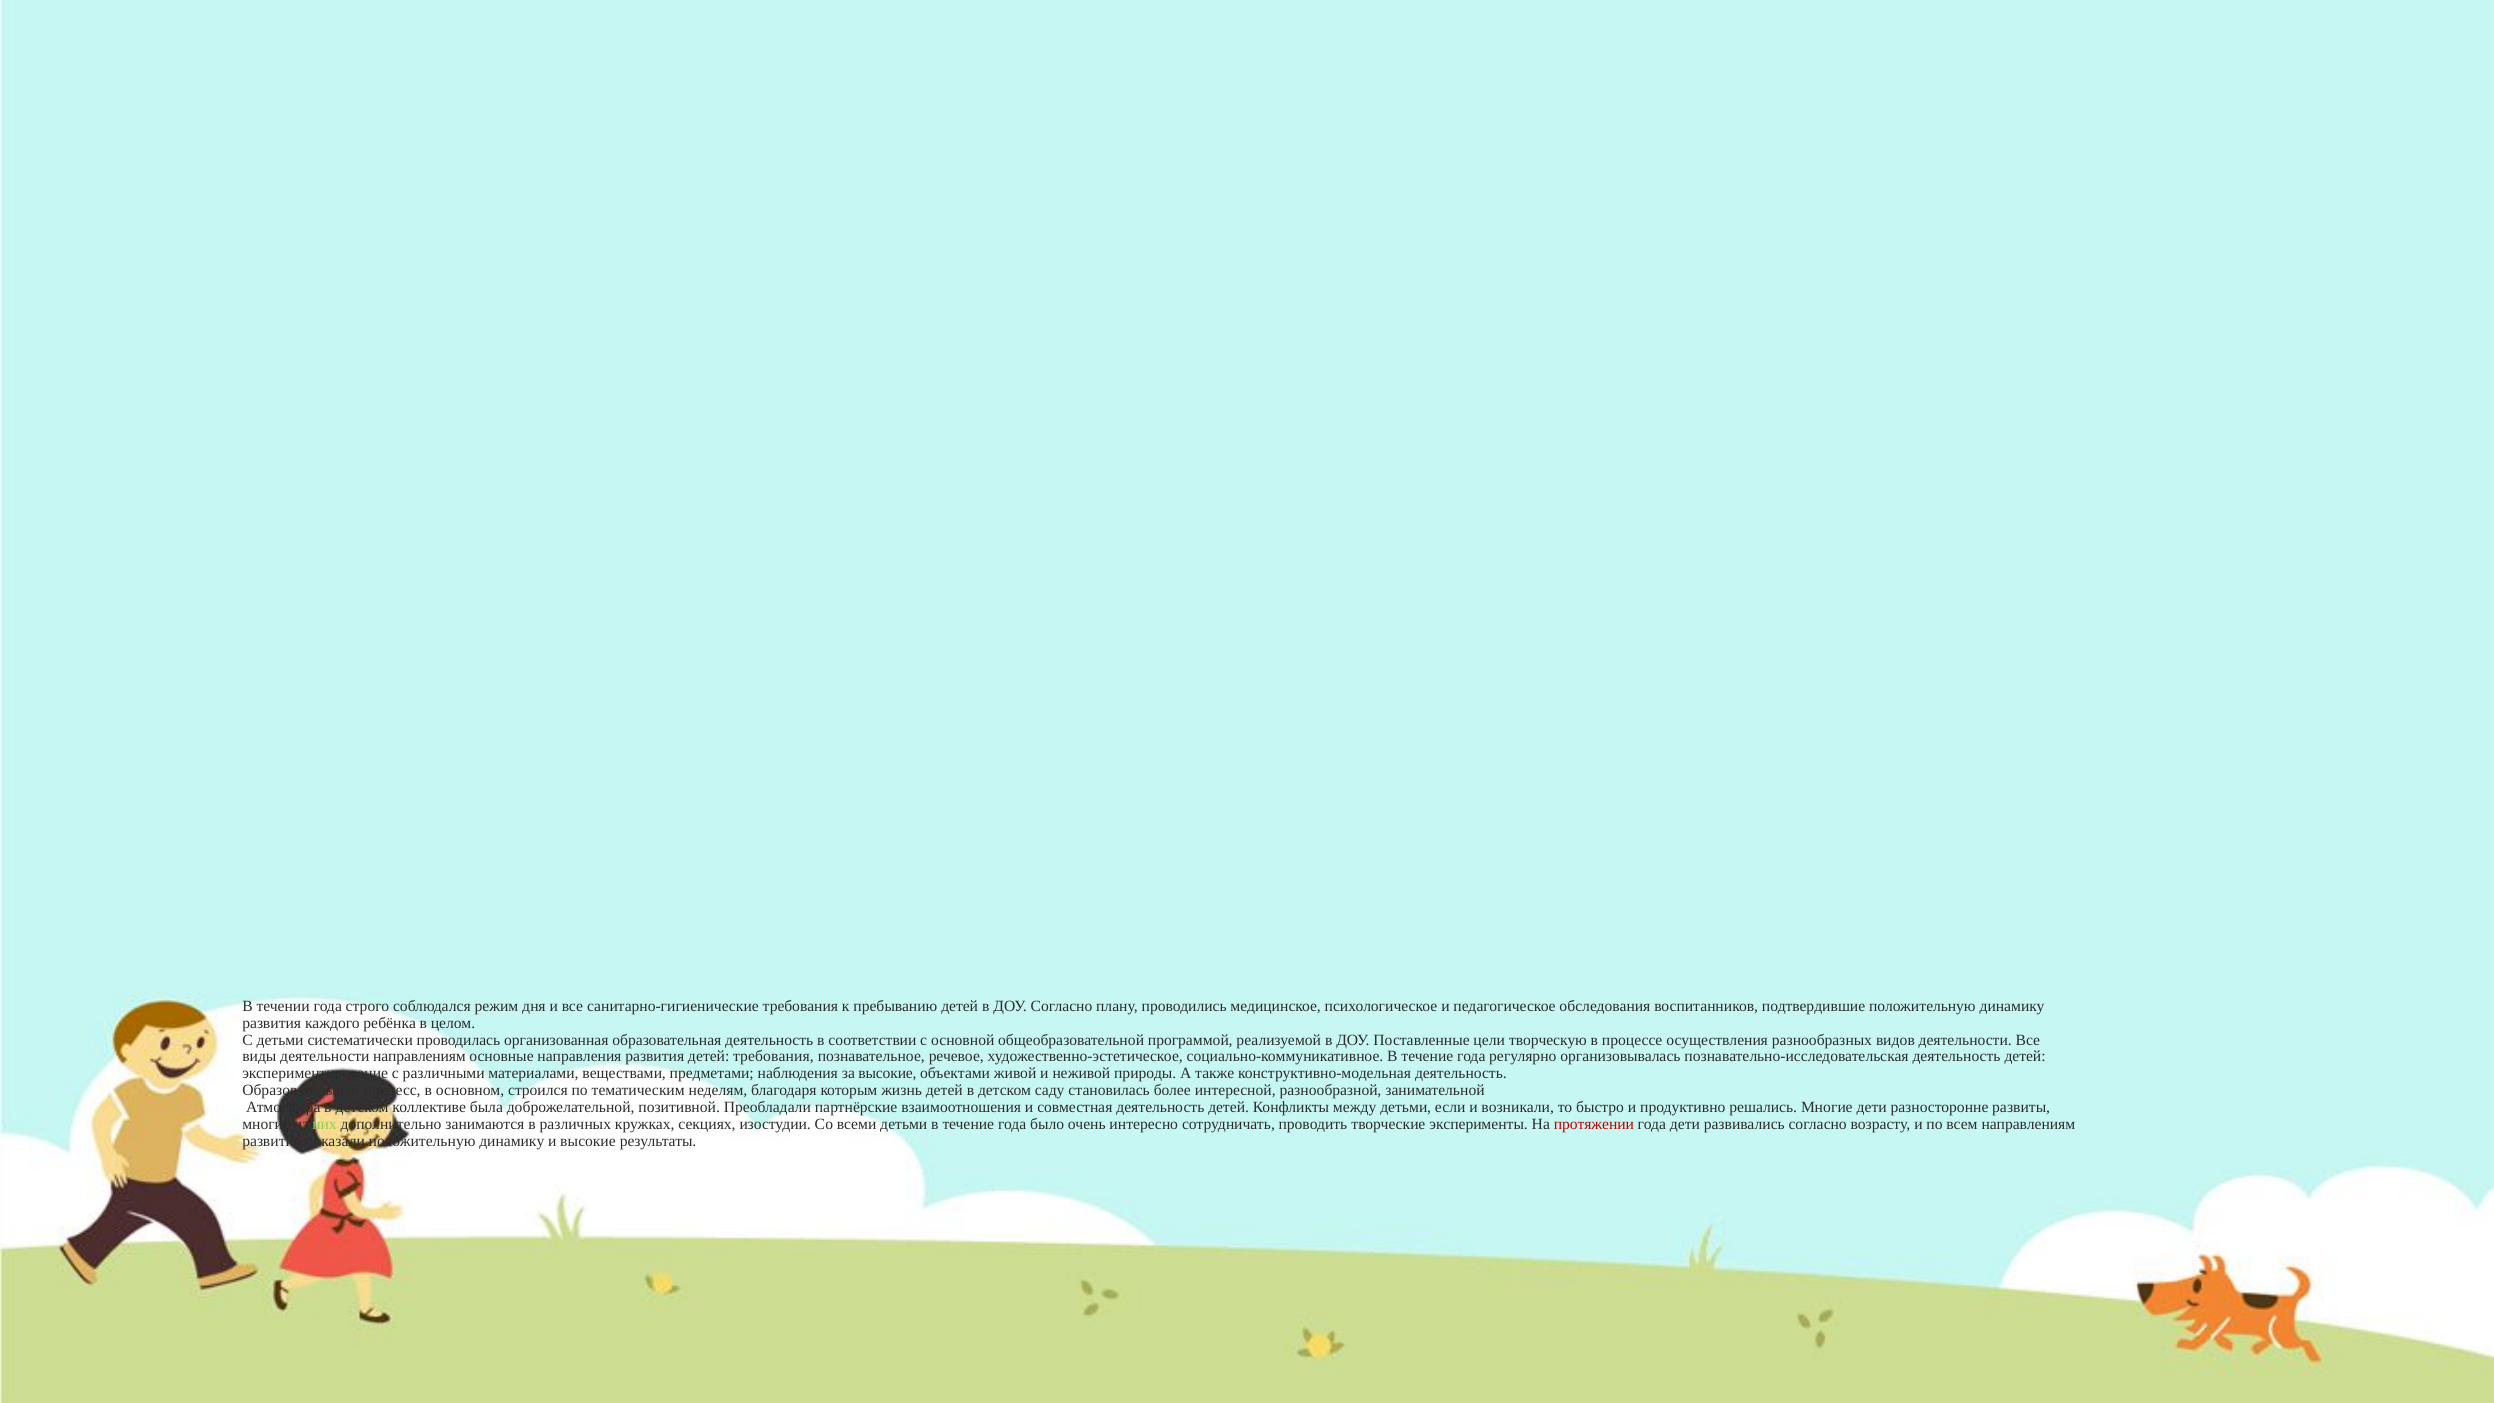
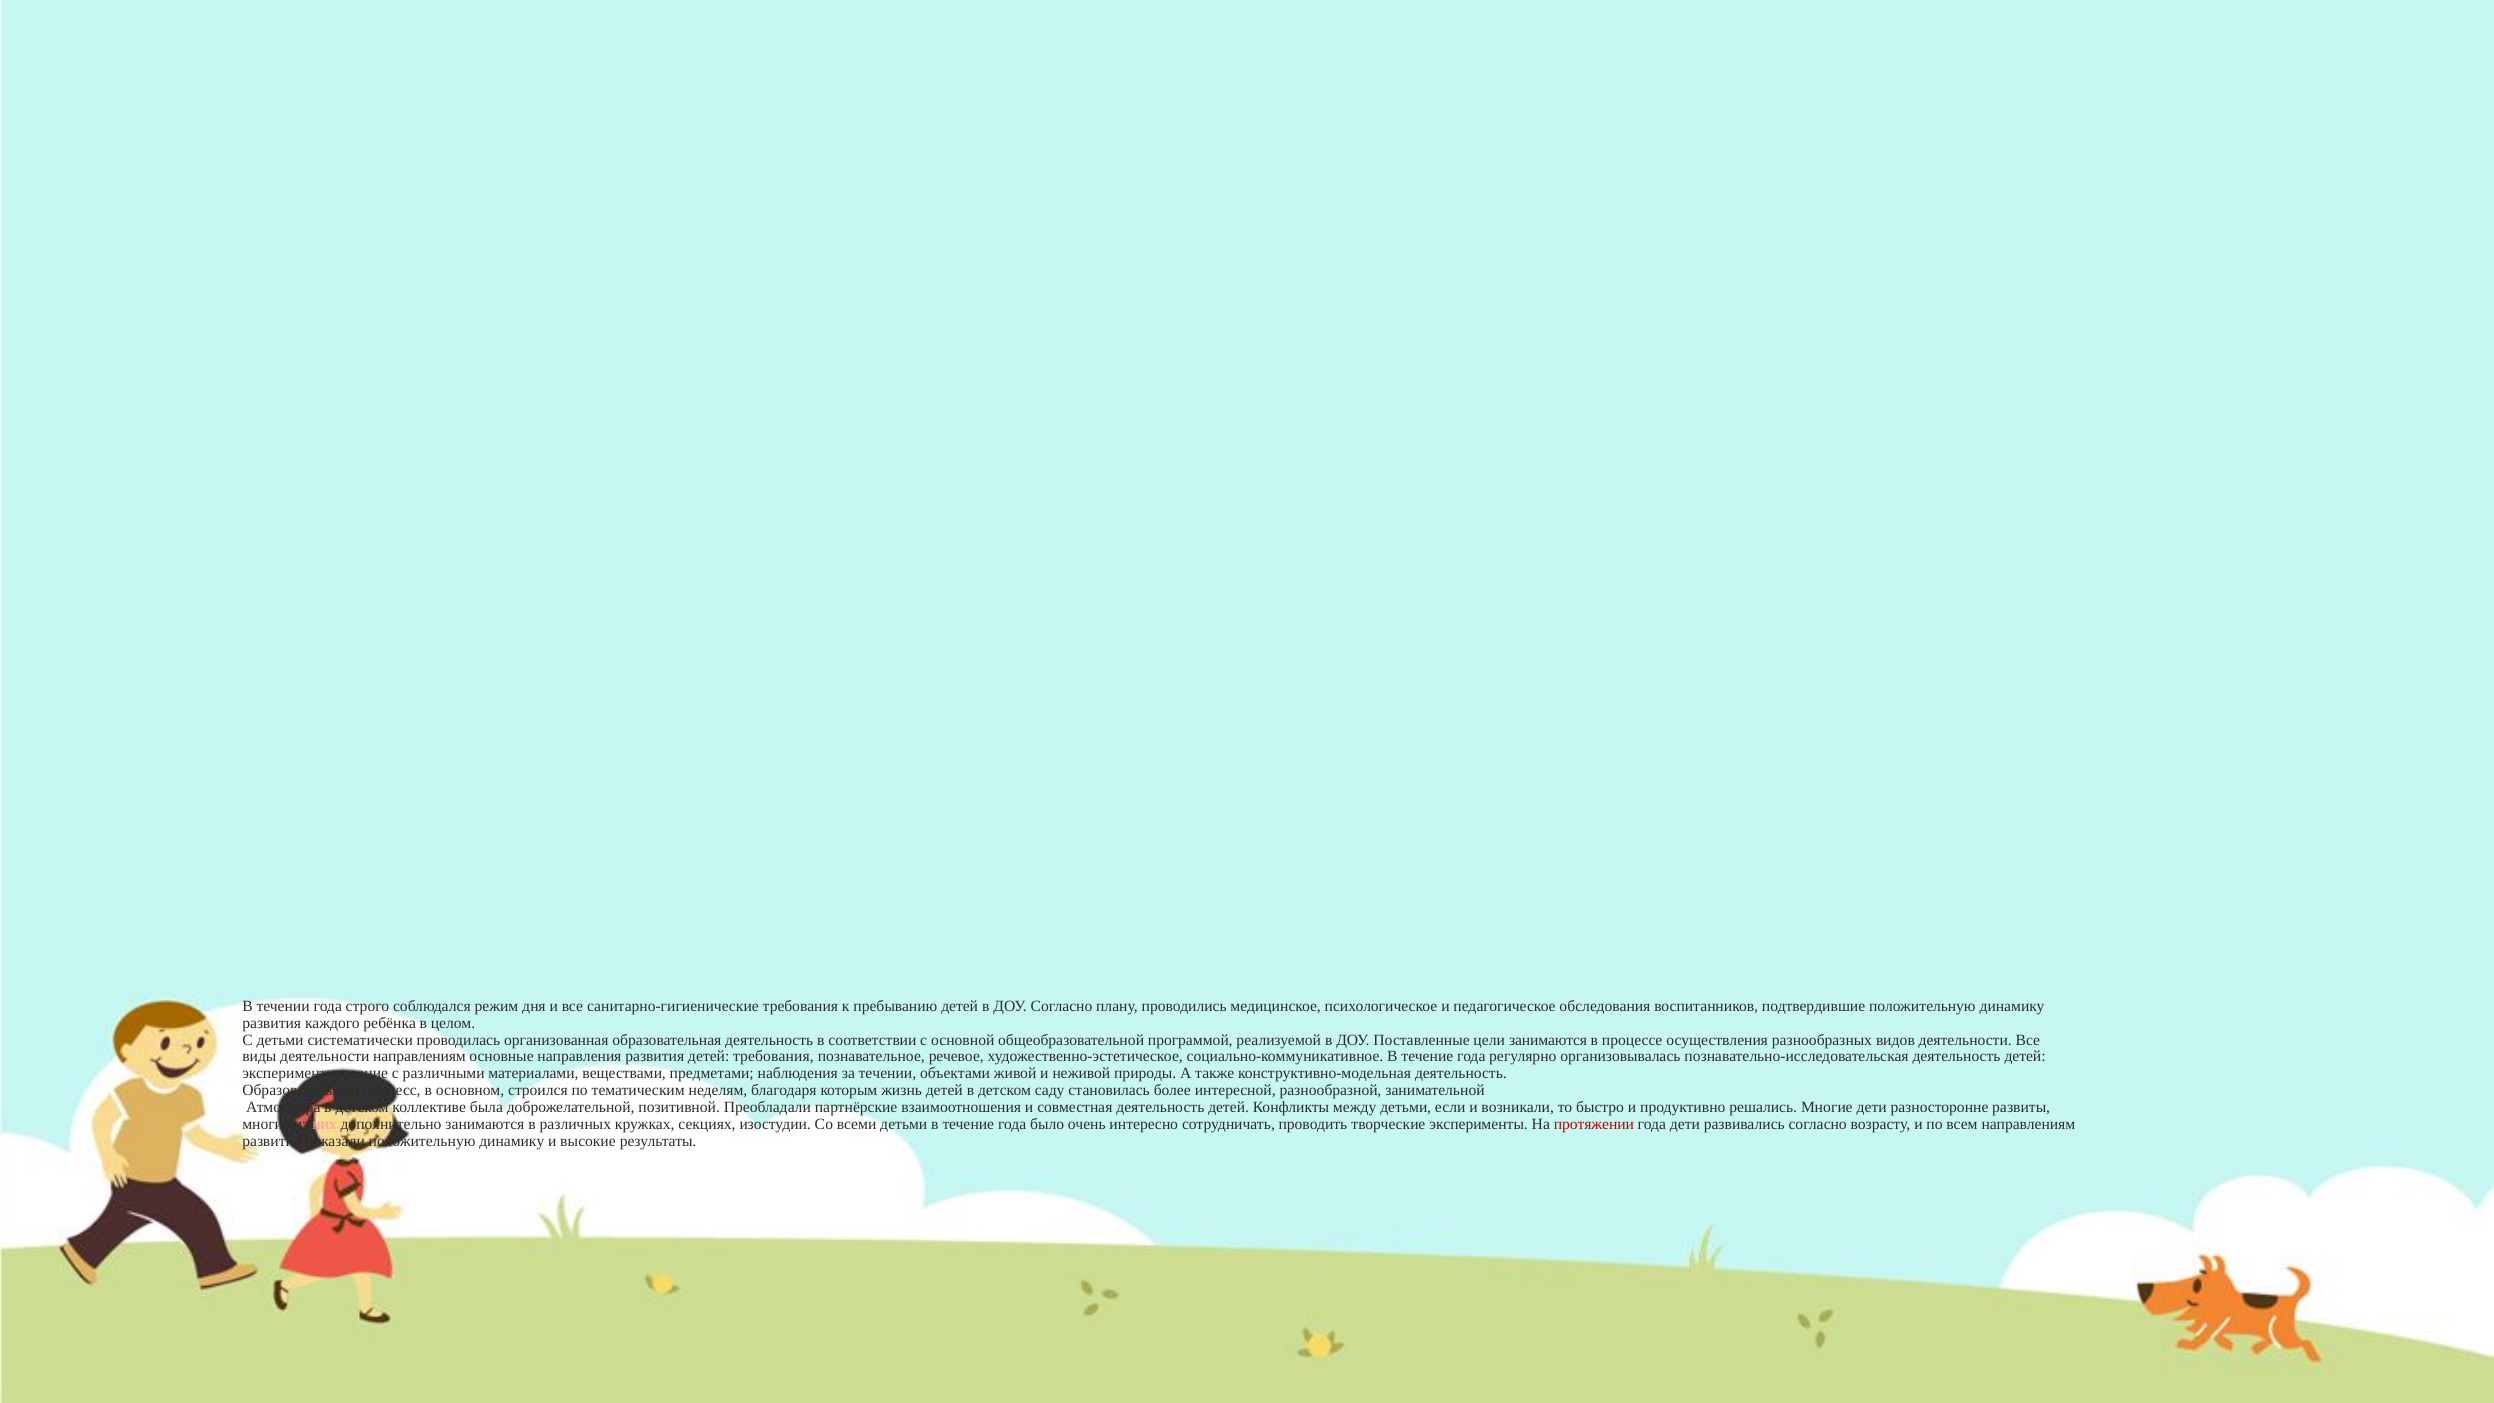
цели творческую: творческую -> занимаются
за высокие: высокие -> течении
них colour: light green -> pink
